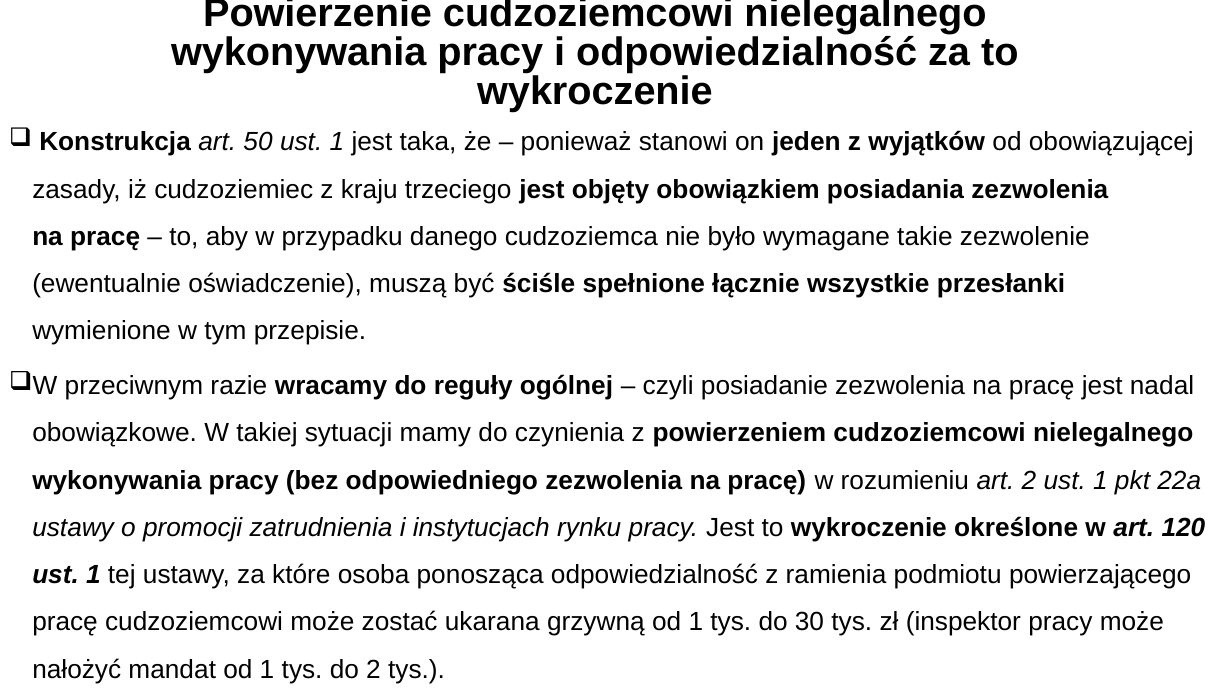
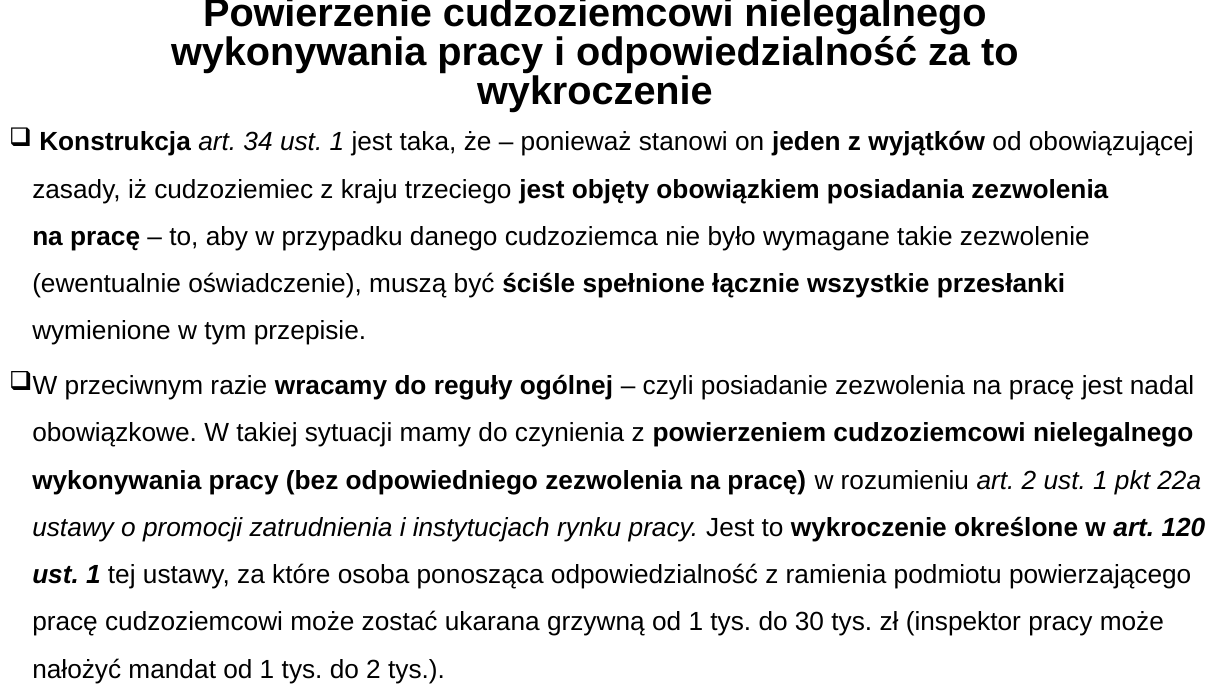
50: 50 -> 34
